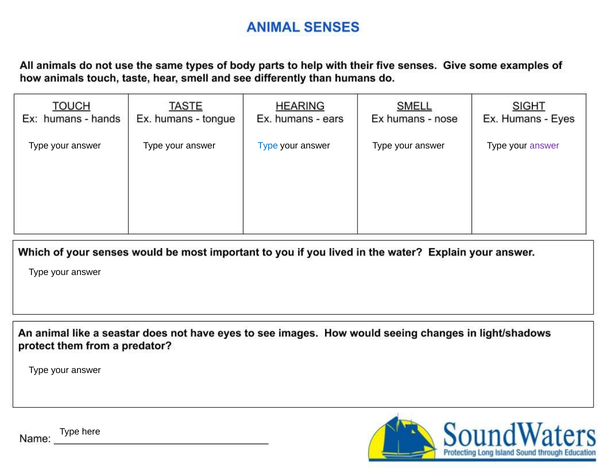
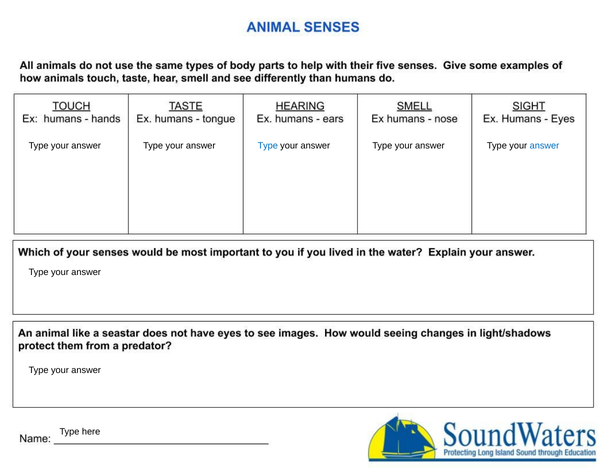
answer at (544, 146) colour: purple -> blue
